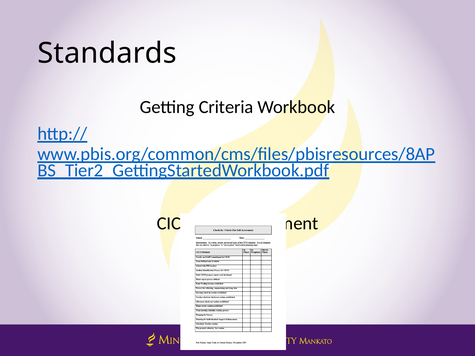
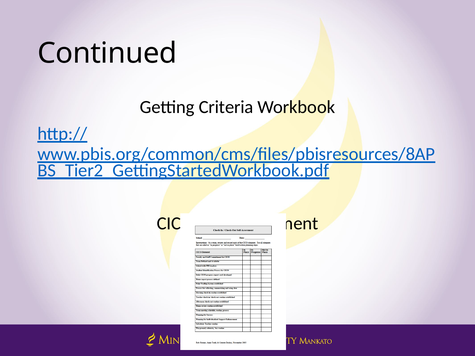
Standards: Standards -> Continued
